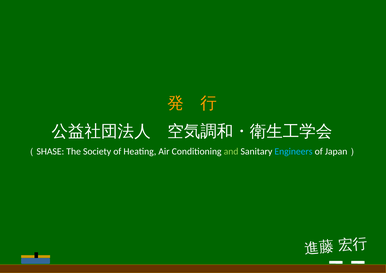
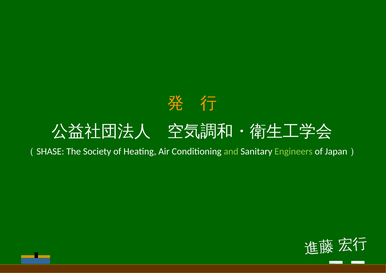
Engineers colour: light blue -> light green
